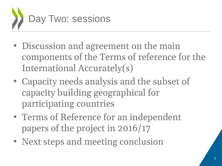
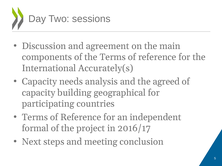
subset: subset -> agreed
papers: papers -> formal
